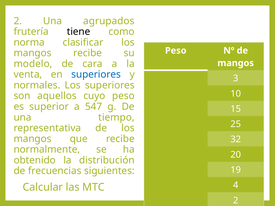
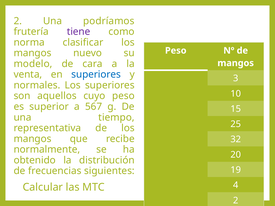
agrupados: agrupados -> podríamos
tiene colour: black -> purple
mangos recibe: recibe -> nuevo
547: 547 -> 567
